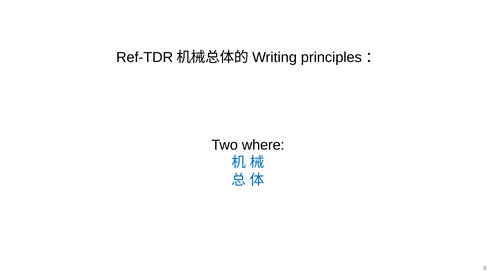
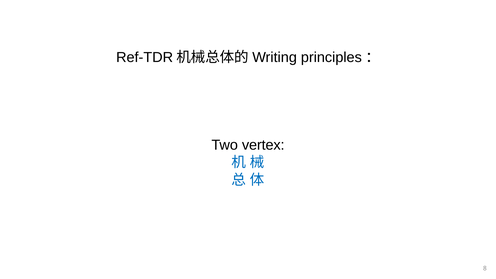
where: where -> vertex
